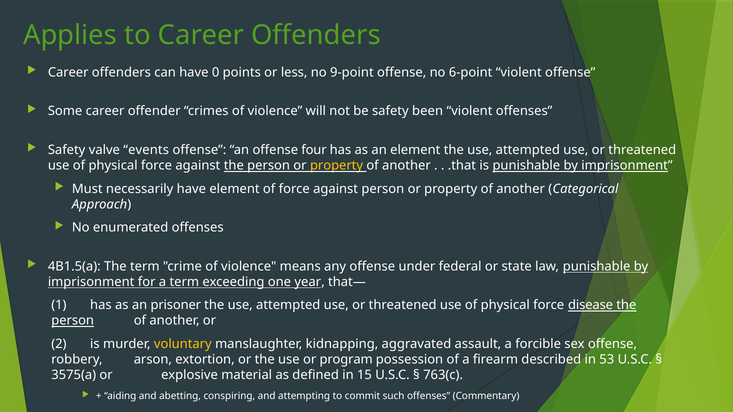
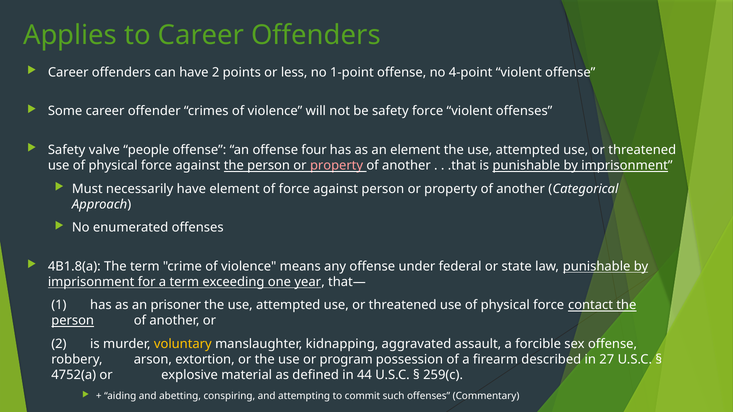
have 0: 0 -> 2
9-point: 9-point -> 1-point
6-point: 6-point -> 4-point
safety been: been -> force
events: events -> people
property at (337, 166) colour: yellow -> pink
4B1.5(a: 4B1.5(a -> 4B1.8(a
disease: disease -> contact
53: 53 -> 27
3575(a: 3575(a -> 4752(a
15: 15 -> 44
763(c: 763(c -> 259(c
